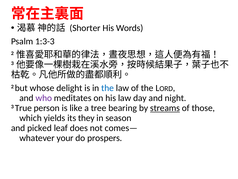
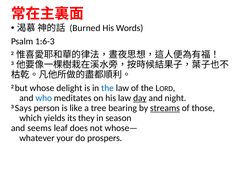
Shorter: Shorter -> Burned
1:3-3: 1:3-3 -> 1:6-3
who colour: purple -> blue
day underline: none -> present
True: True -> Says
picked: picked -> seems
comes—: comes— -> whose—
